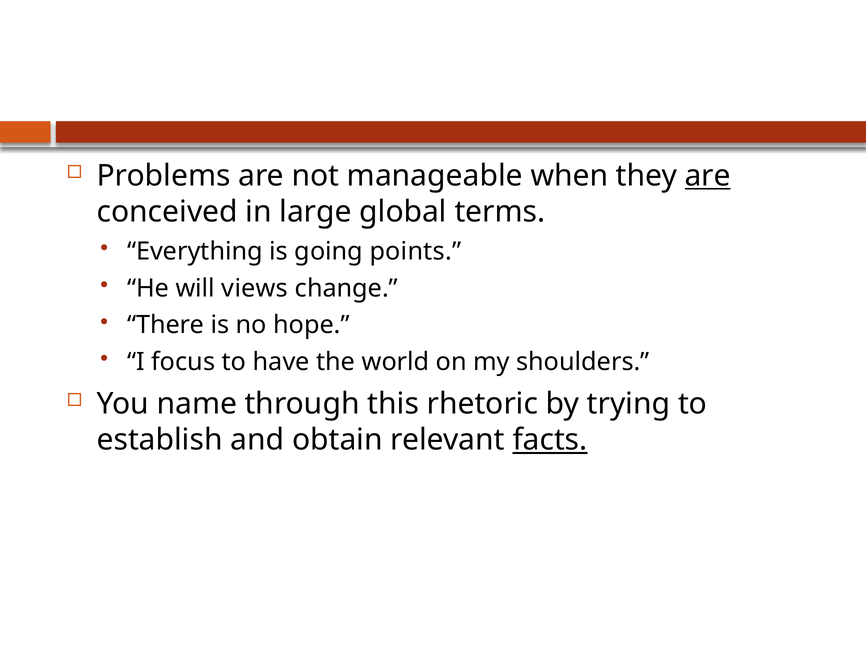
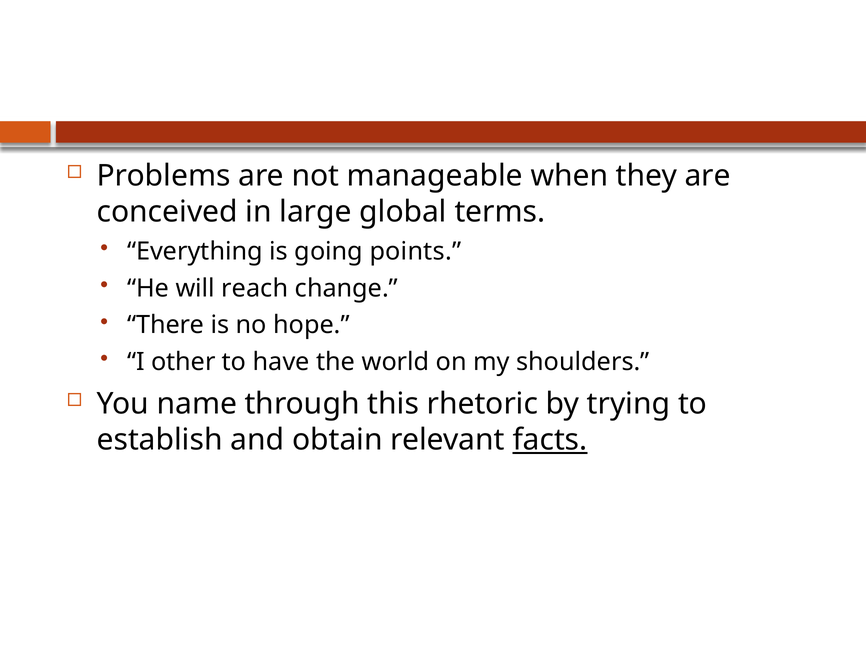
are at (708, 176) underline: present -> none
views: views -> reach
focus: focus -> other
